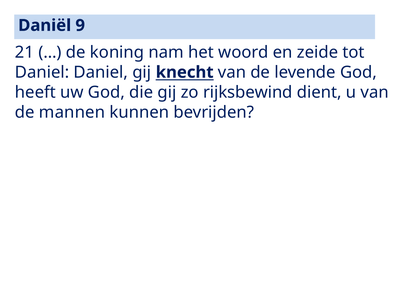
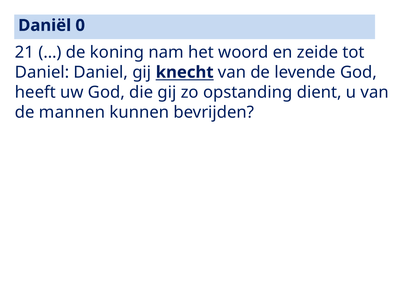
9: 9 -> 0
rijksbewind: rijksbewind -> opstanding
